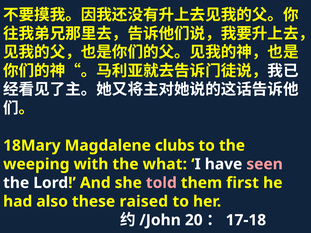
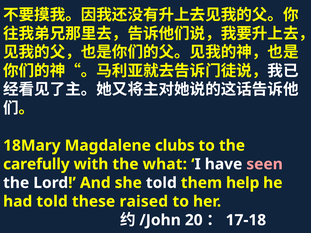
weeping: weeping -> carefully
told at (161, 183) colour: pink -> white
first: first -> help
had also: also -> told
